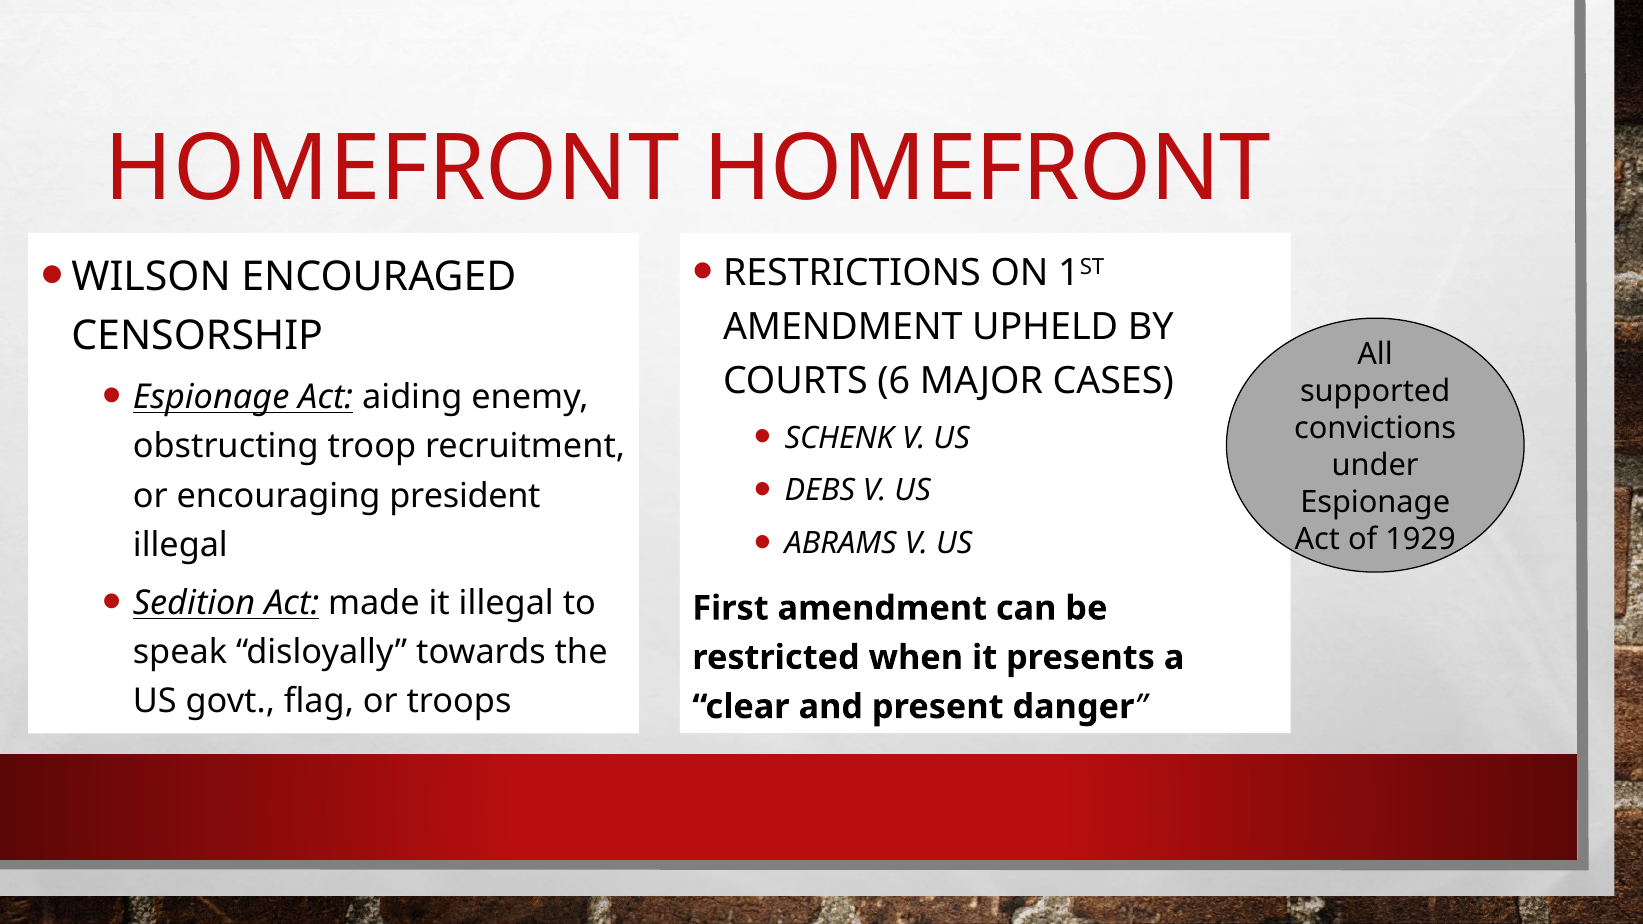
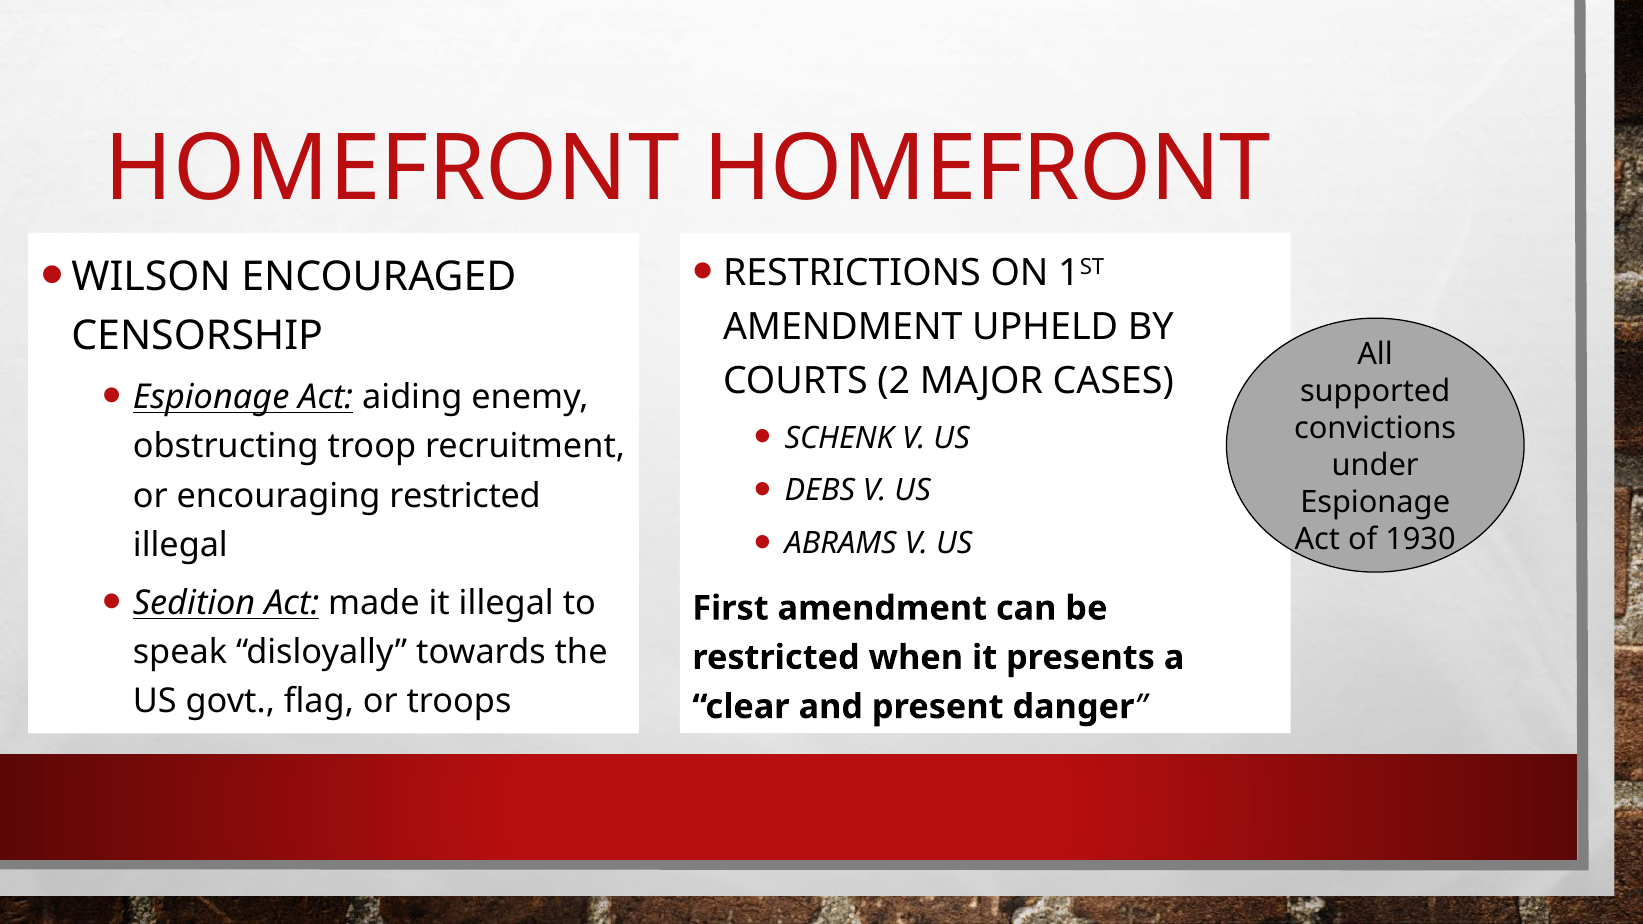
6: 6 -> 2
encouraging president: president -> restricted
1929: 1929 -> 1930
